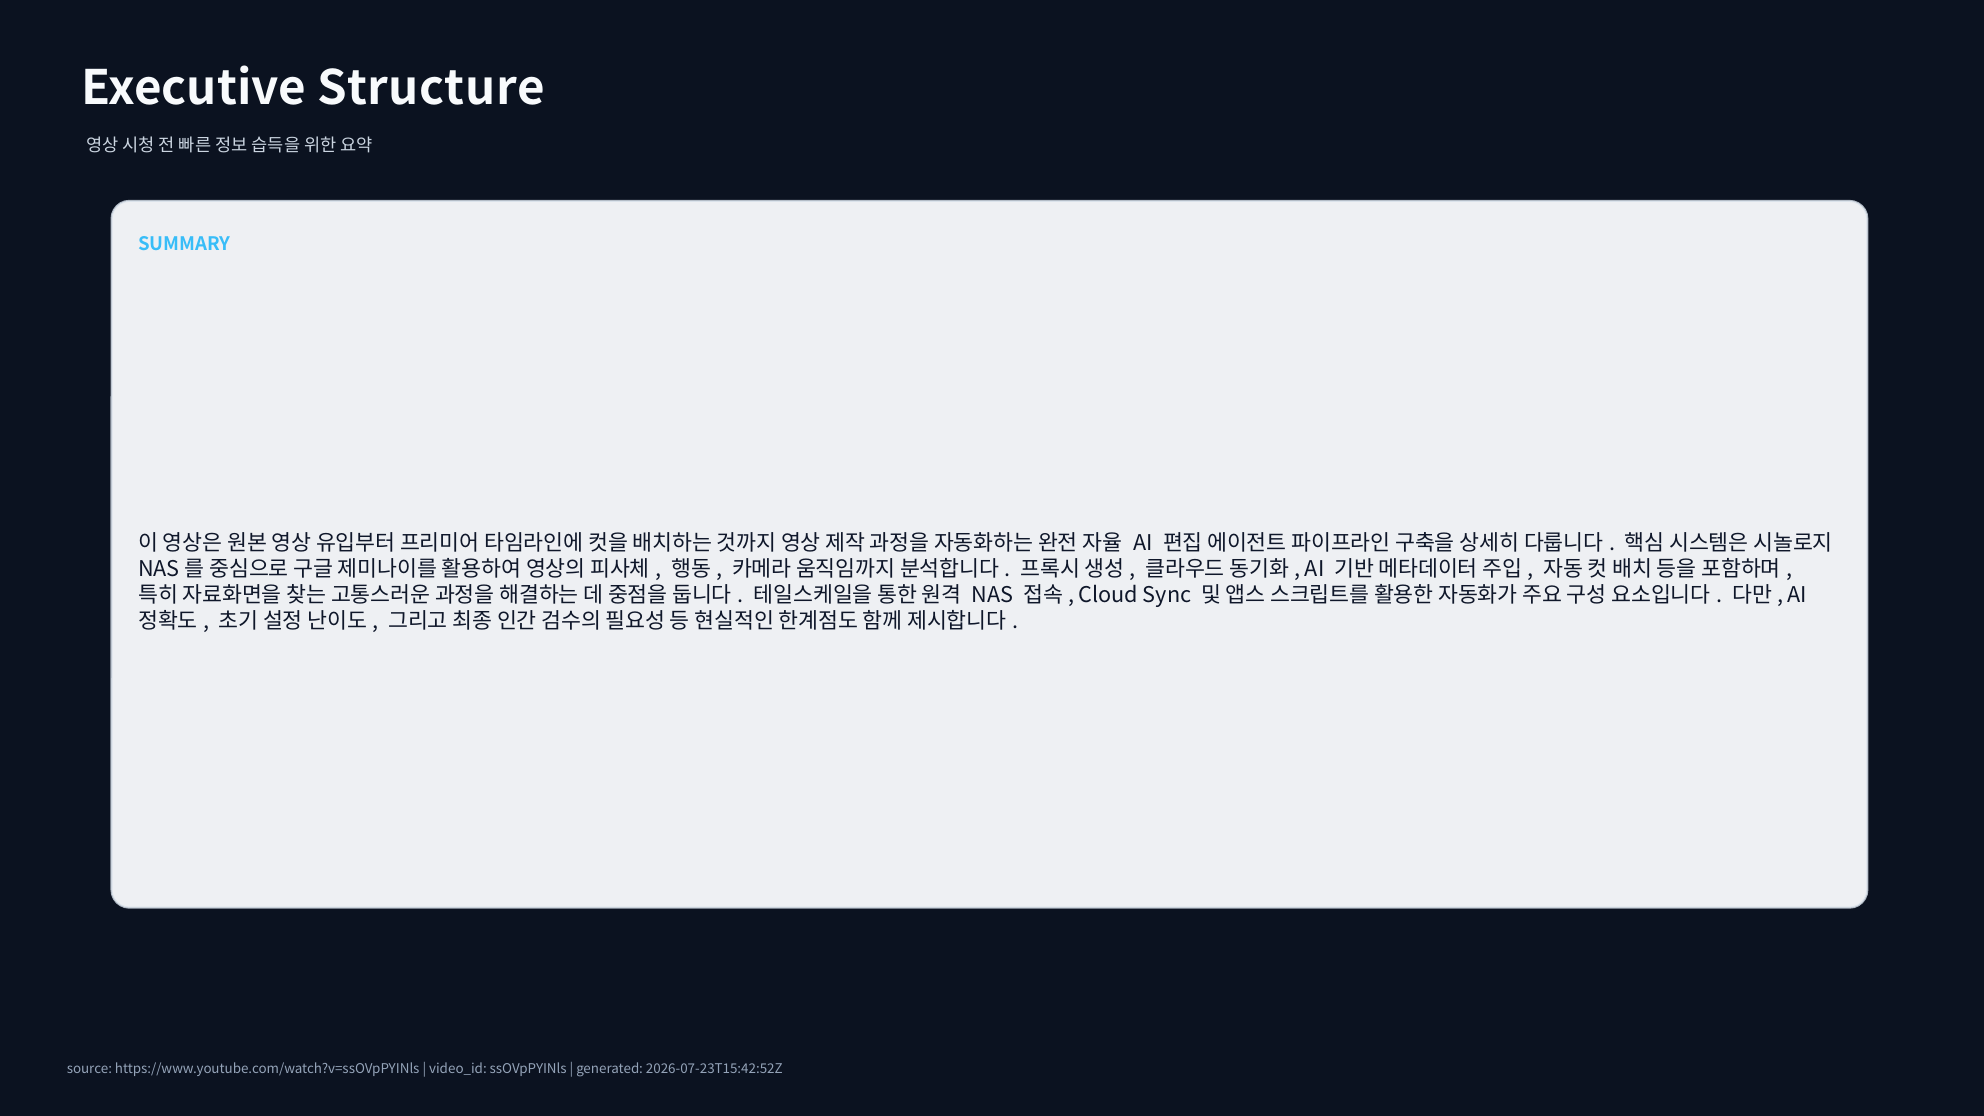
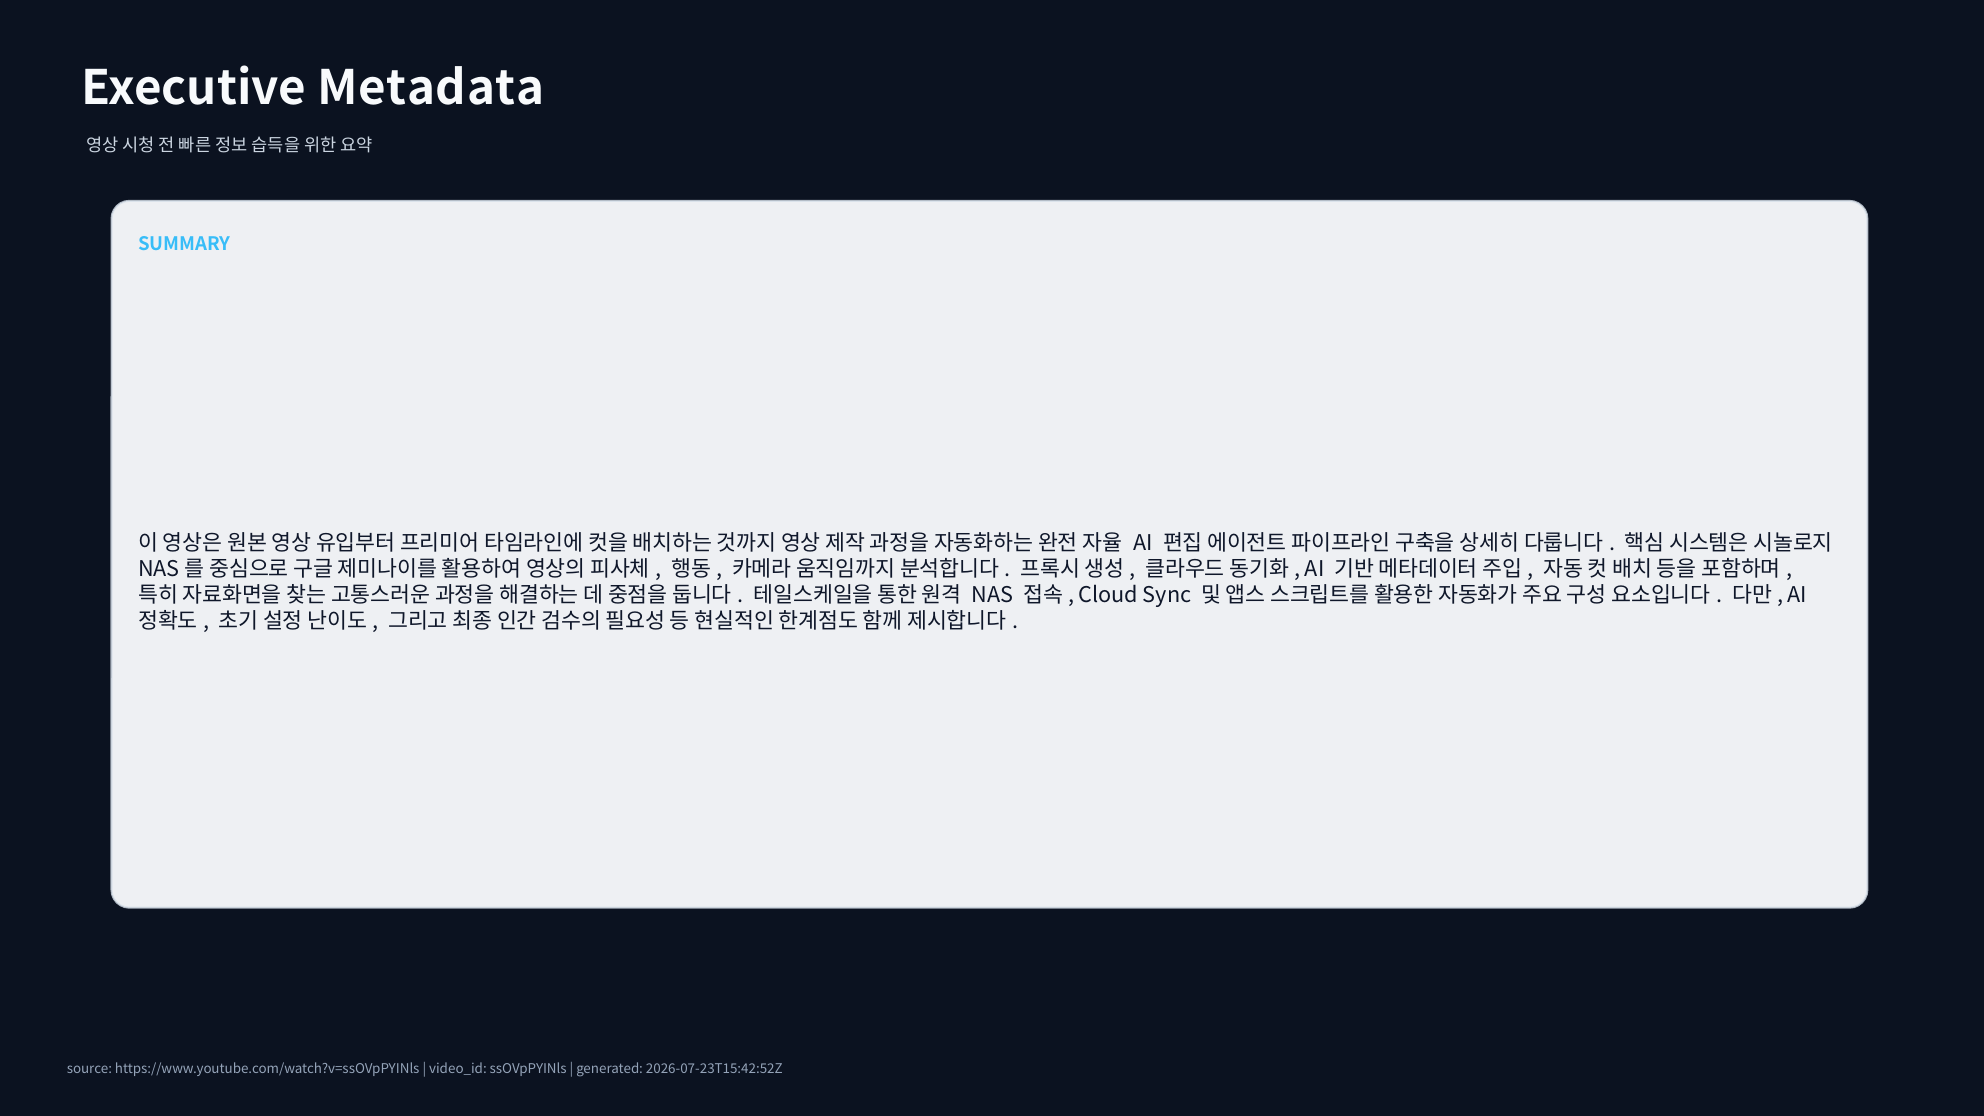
Structure: Structure -> Metadata
